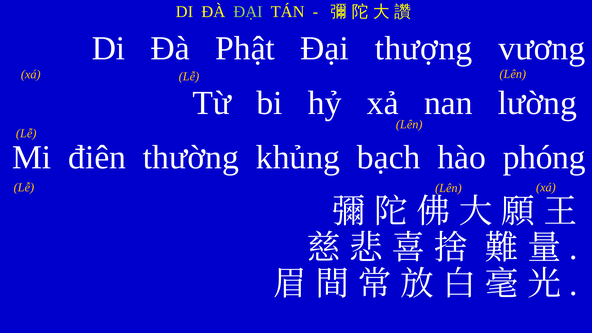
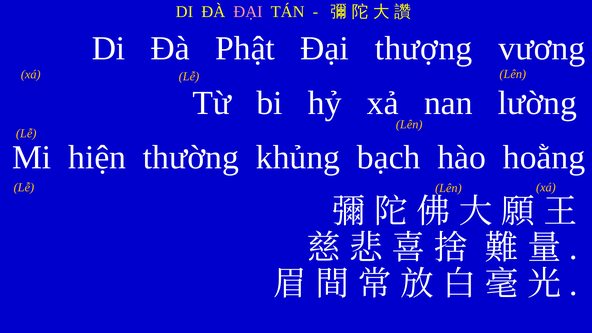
ĐẠI at (248, 12) colour: light green -> pink
điên: điên -> hiện
phóng: phóng -> hoằng
